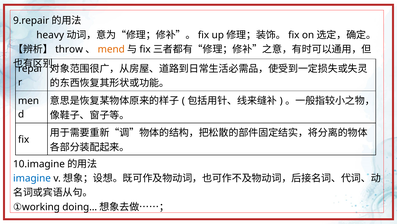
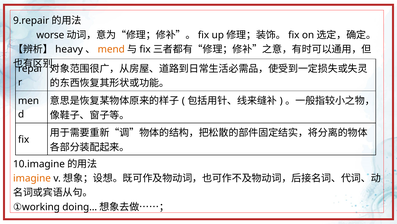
heavy: heavy -> worse
throw: throw -> heavy
imagine colour: blue -> orange
